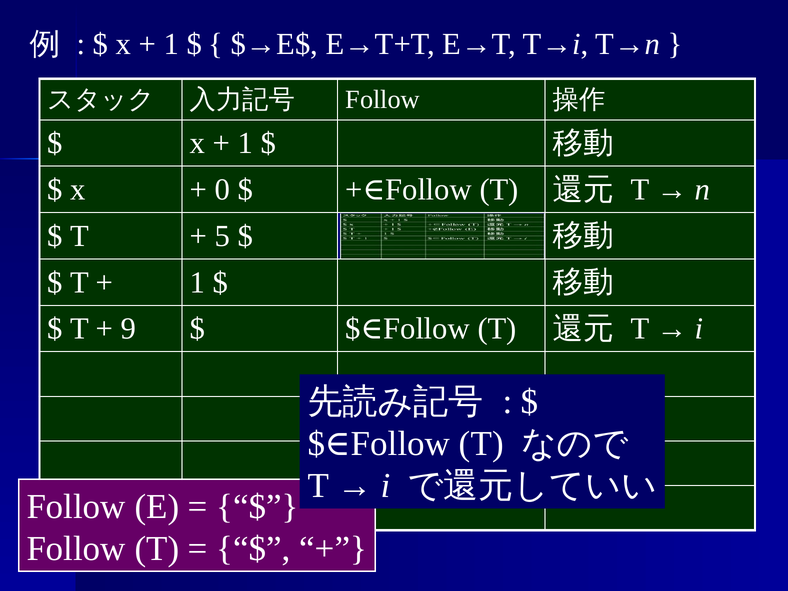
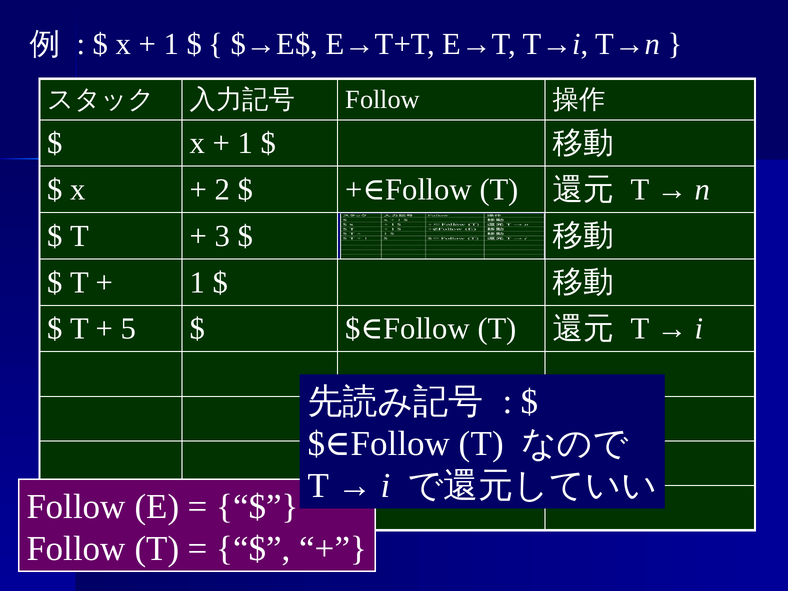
0: 0 -> 2
5: 5 -> 3
9: 9 -> 5
